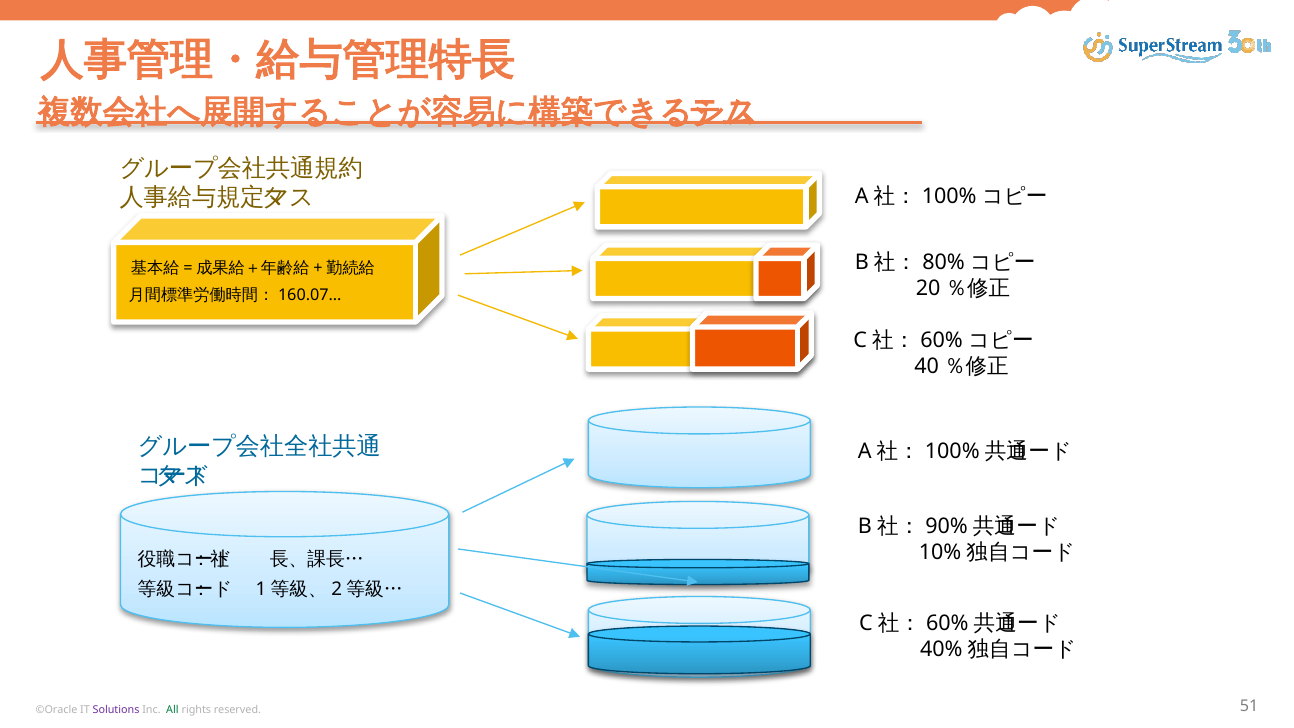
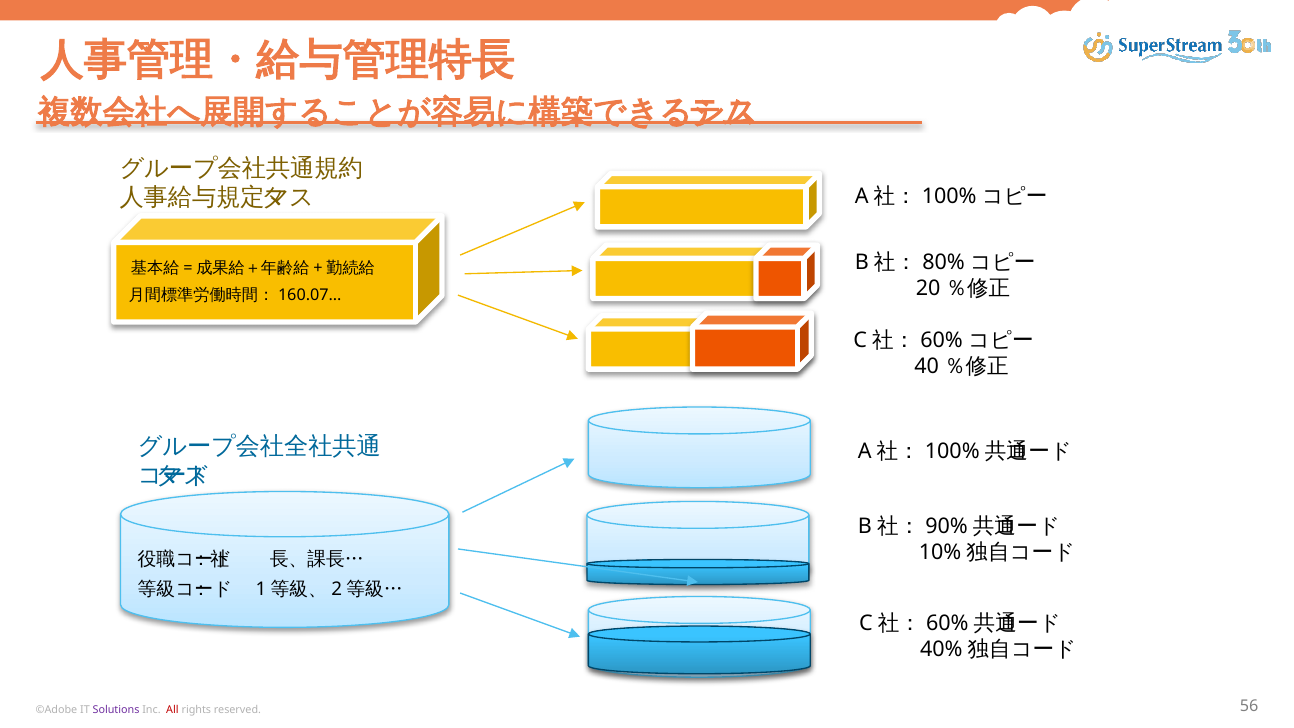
©Oracle: ©Oracle -> ©Adobe
All colour: green -> red
51: 51 -> 56
